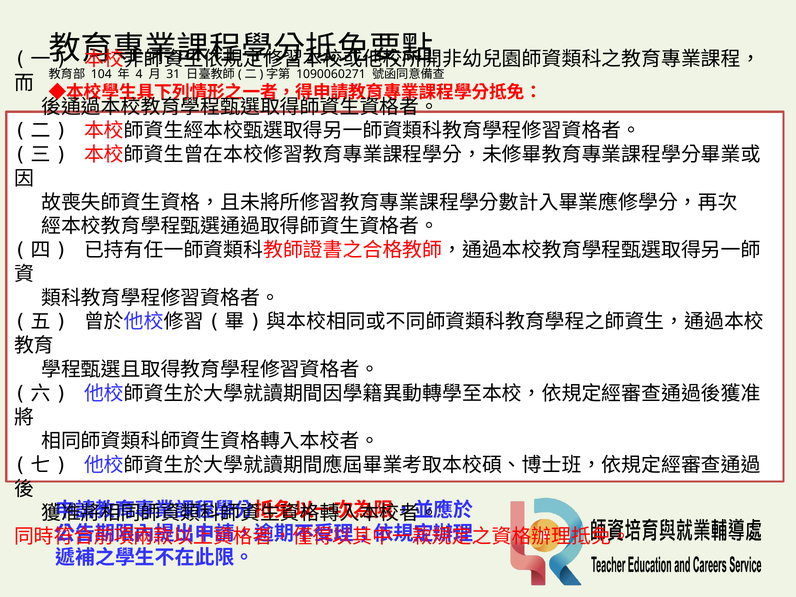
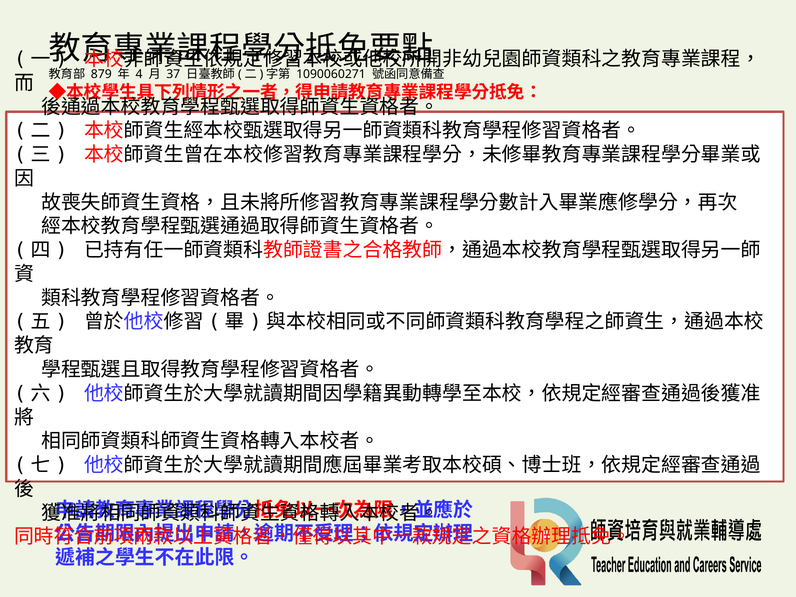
104: 104 -> 879
31: 31 -> 37
